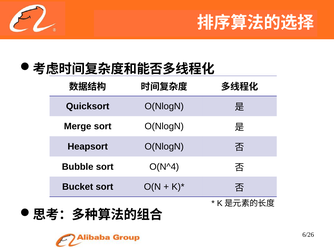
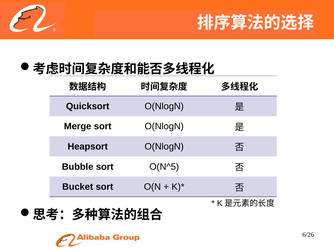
O(N^4: O(N^4 -> O(N^5
